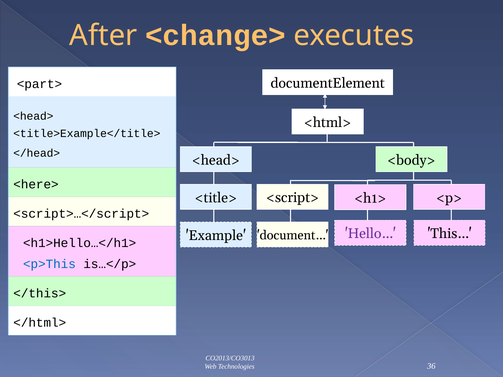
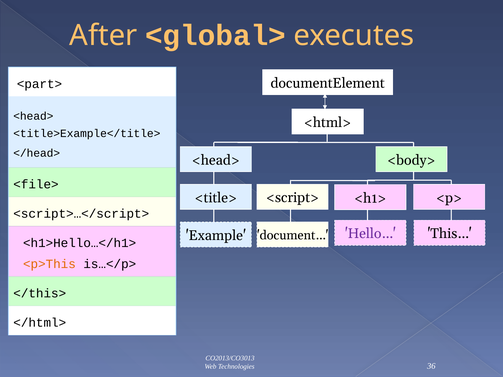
<change>: <change> -> <global>
<here>: <here> -> <file>
<p>This colour: blue -> orange
